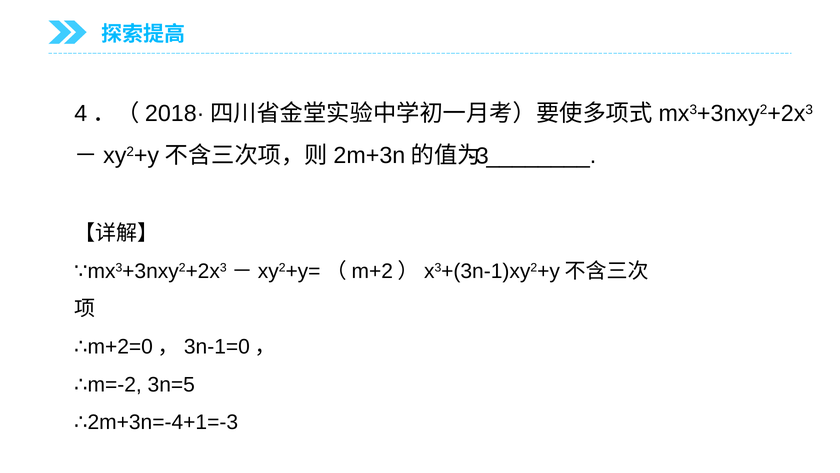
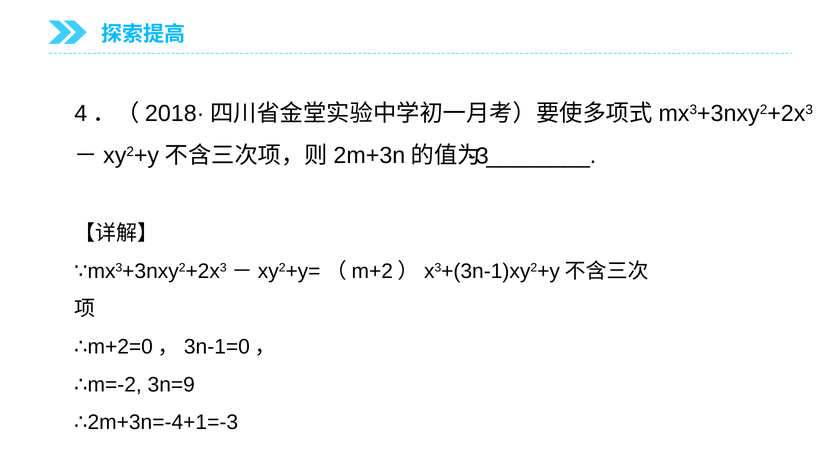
3n=5: 3n=5 -> 3n=9
